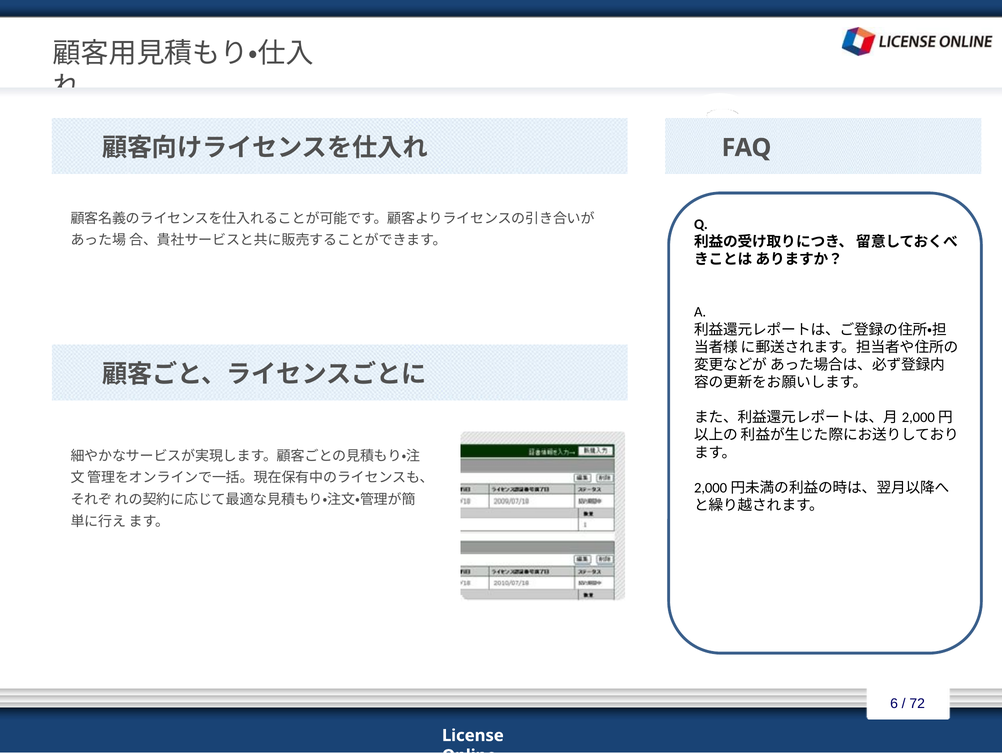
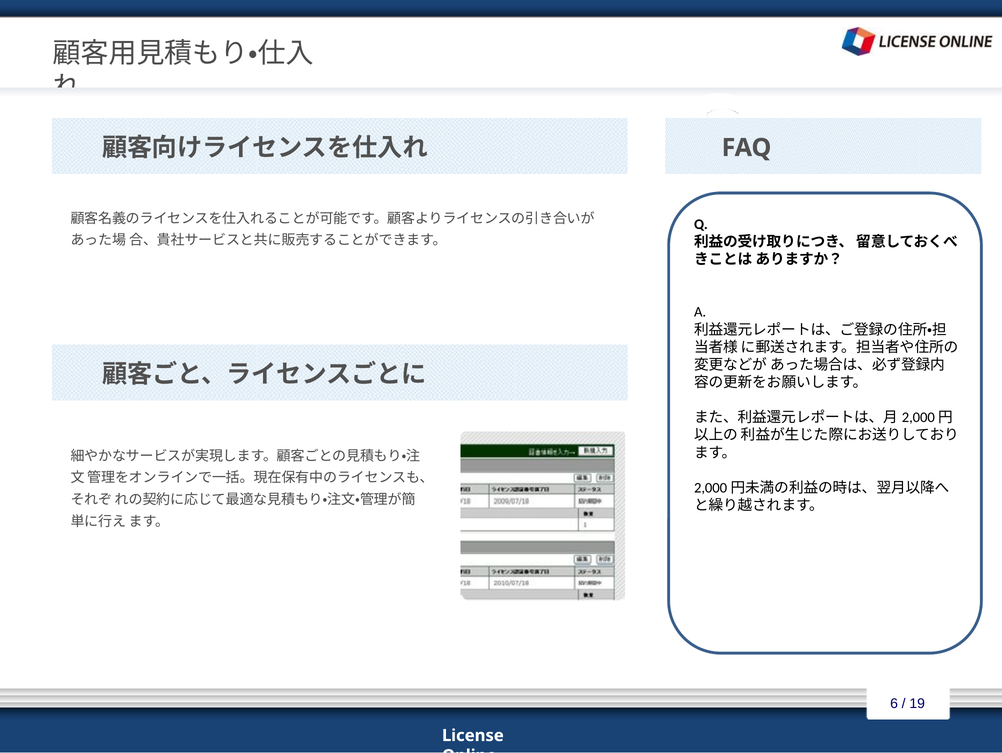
72: 72 -> 19
